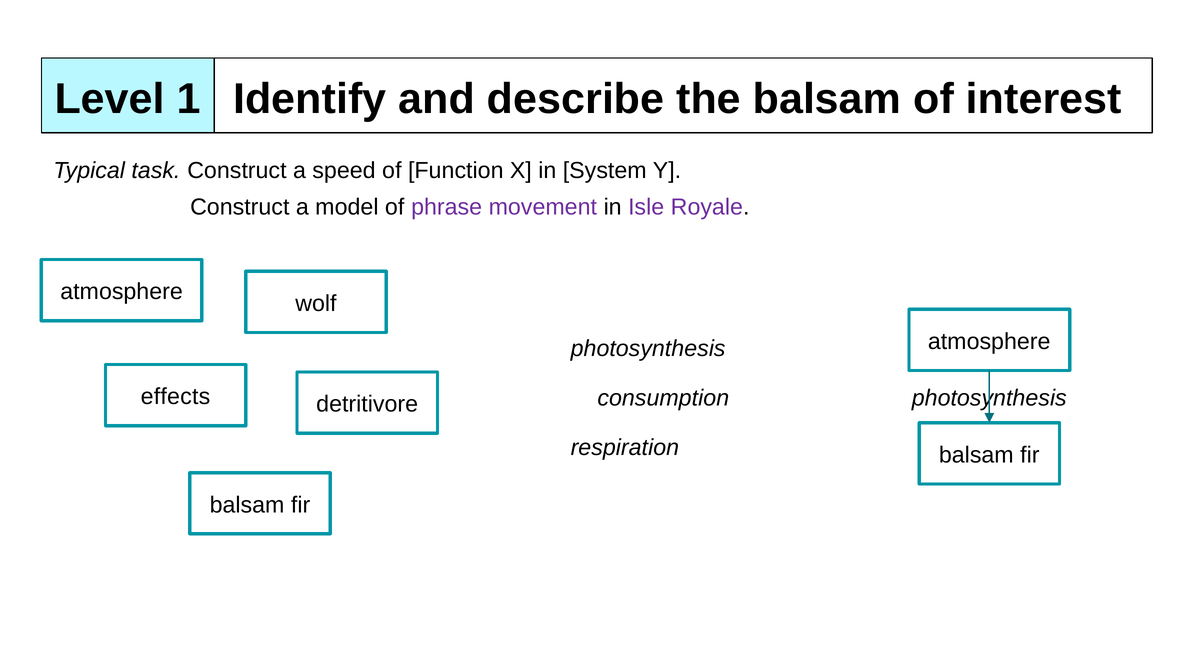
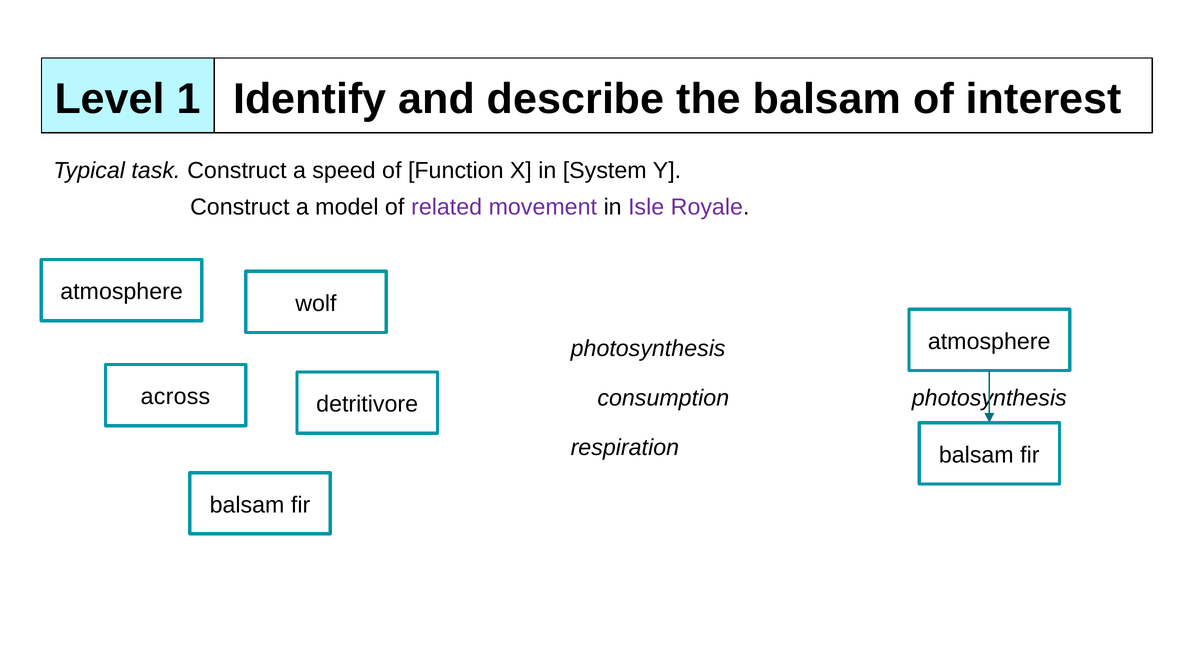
phrase: phrase -> related
effects: effects -> across
